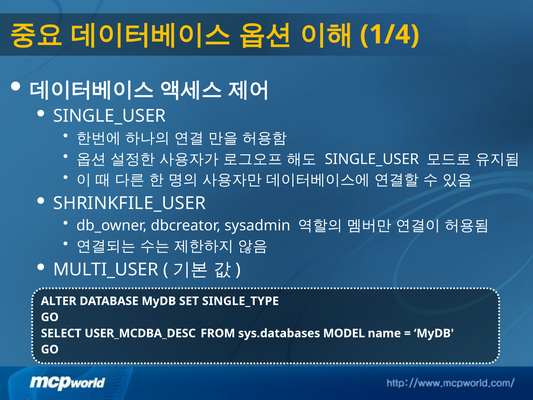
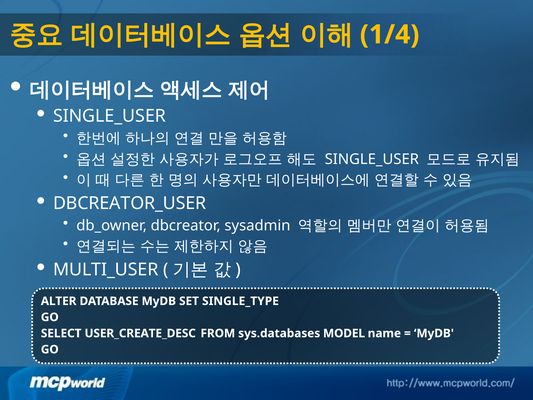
SHRINKFILE_USER: SHRINKFILE_USER -> DBCREATOR_USER
USER_MCDBA_DESC: USER_MCDBA_DESC -> USER_CREATE_DESC
